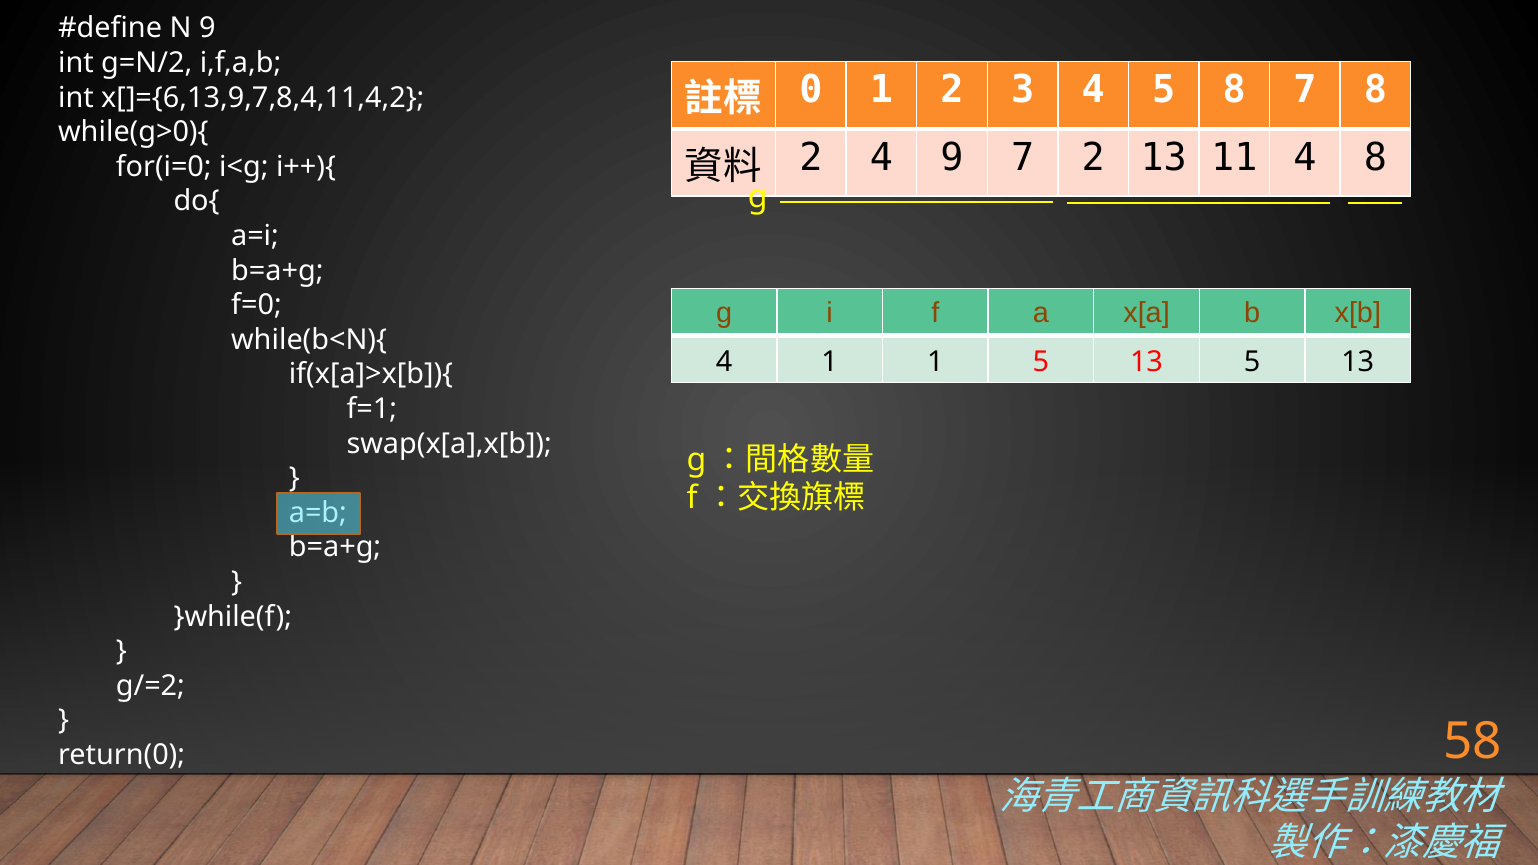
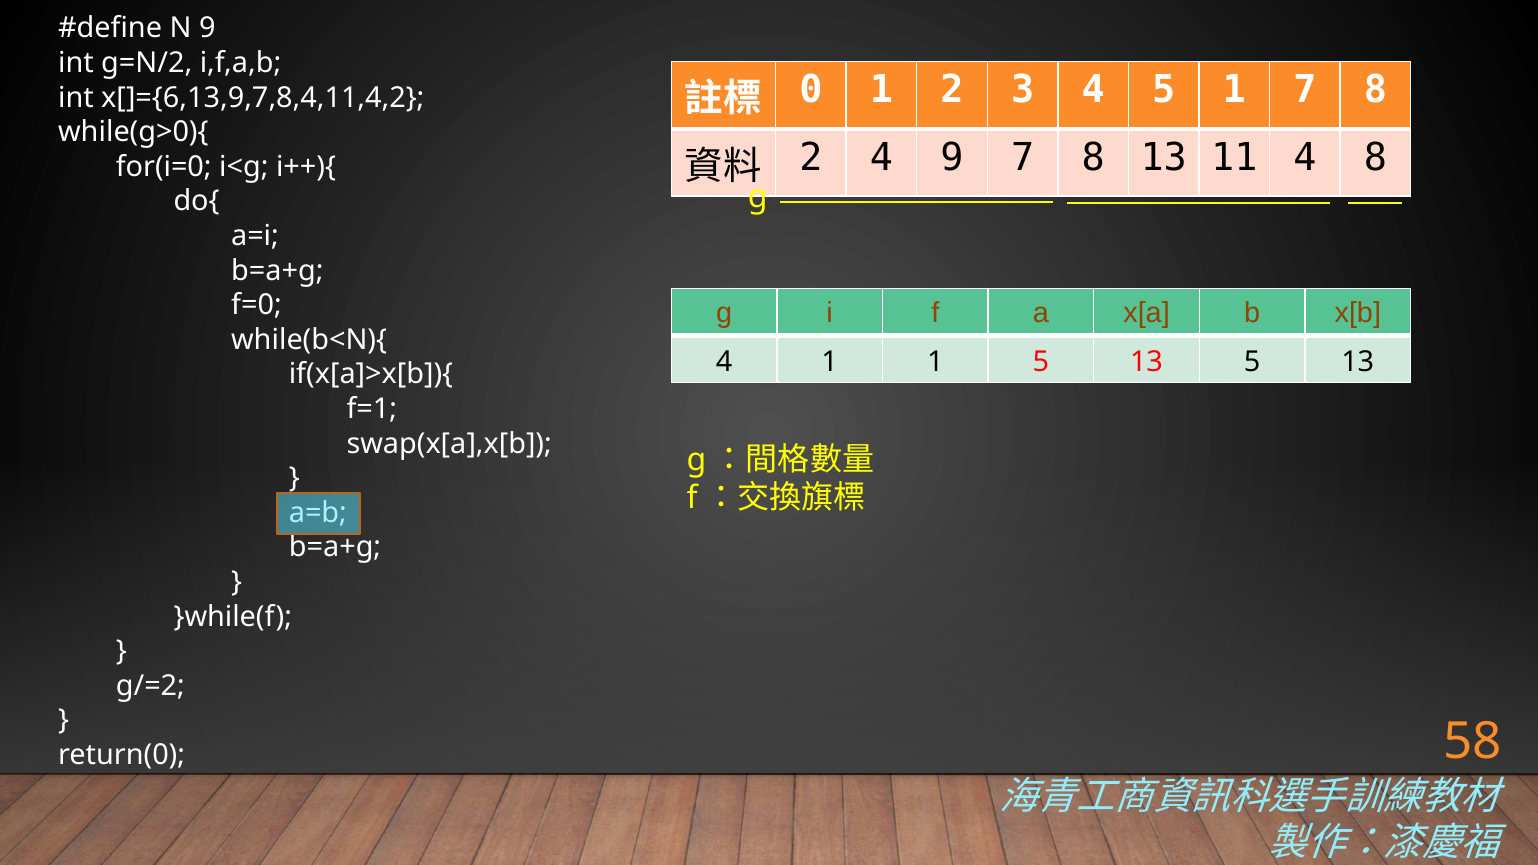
5 8: 8 -> 1
9 7 2: 2 -> 8
